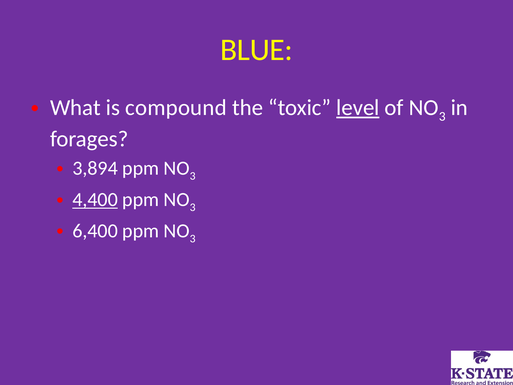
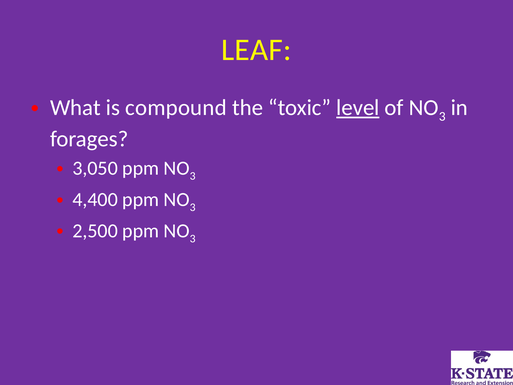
BLUE: BLUE -> LEAF
3,894: 3,894 -> 3,050
4,400 underline: present -> none
6,400: 6,400 -> 2,500
